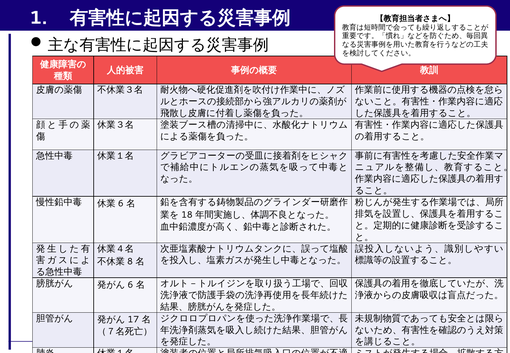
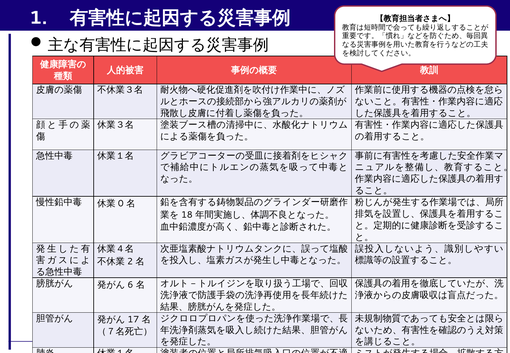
6 at (121, 203): 6 -> 0
8: 8 -> 2
